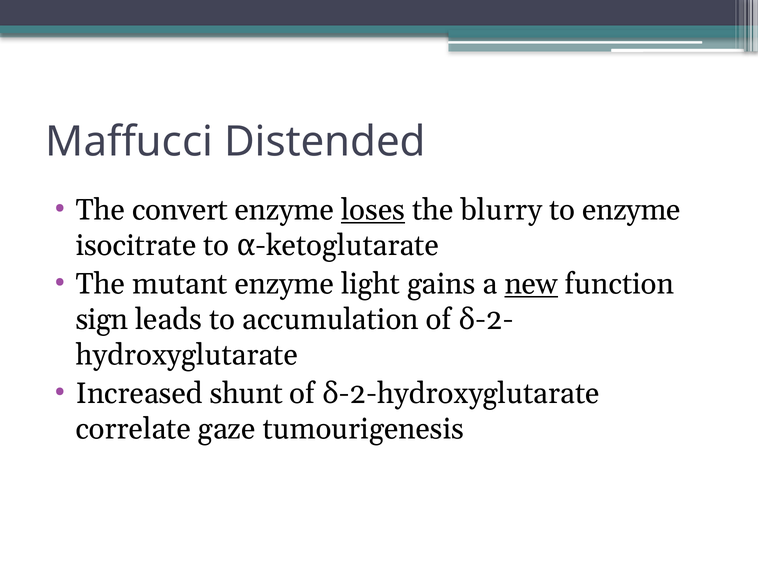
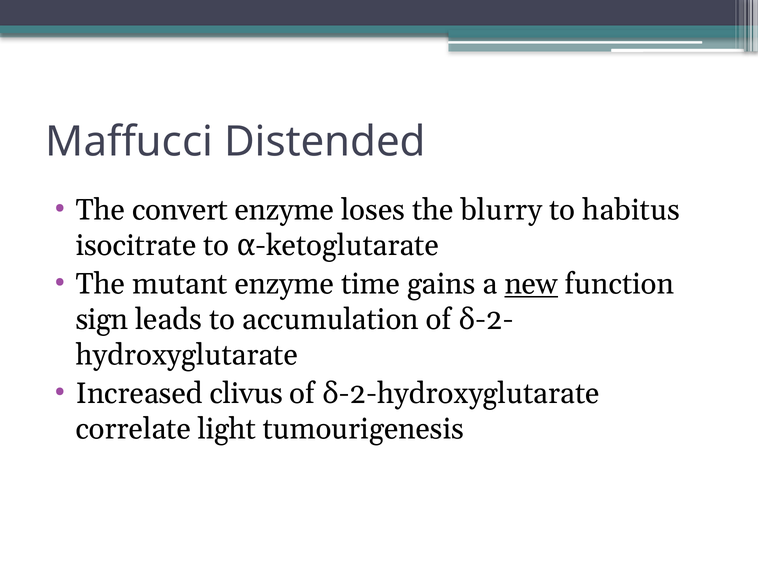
loses underline: present -> none
to enzyme: enzyme -> habitus
light: light -> time
shunt: shunt -> clivus
gaze: gaze -> light
